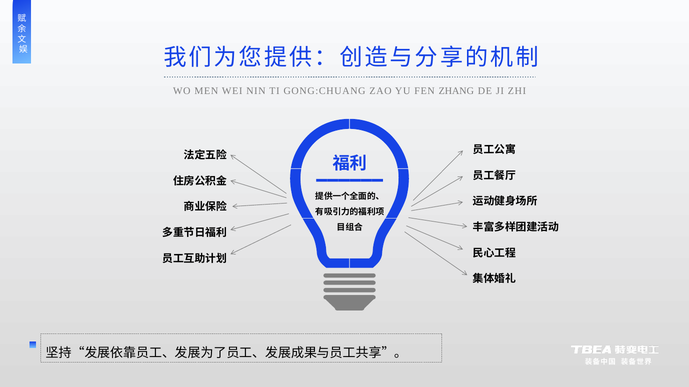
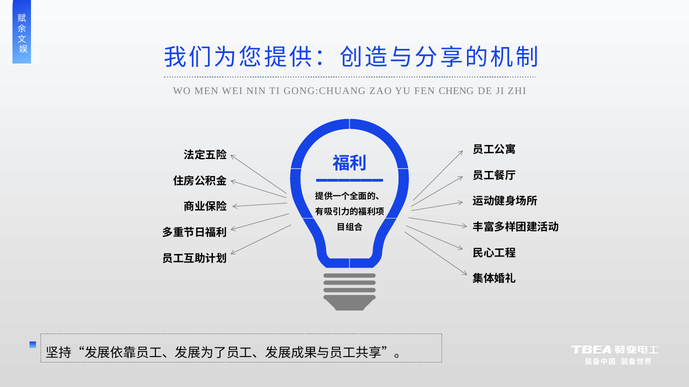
ZHANG: ZHANG -> CHENG
